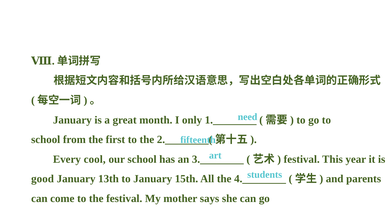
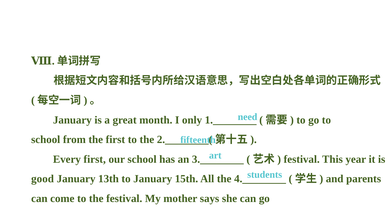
Every cool: cool -> first
